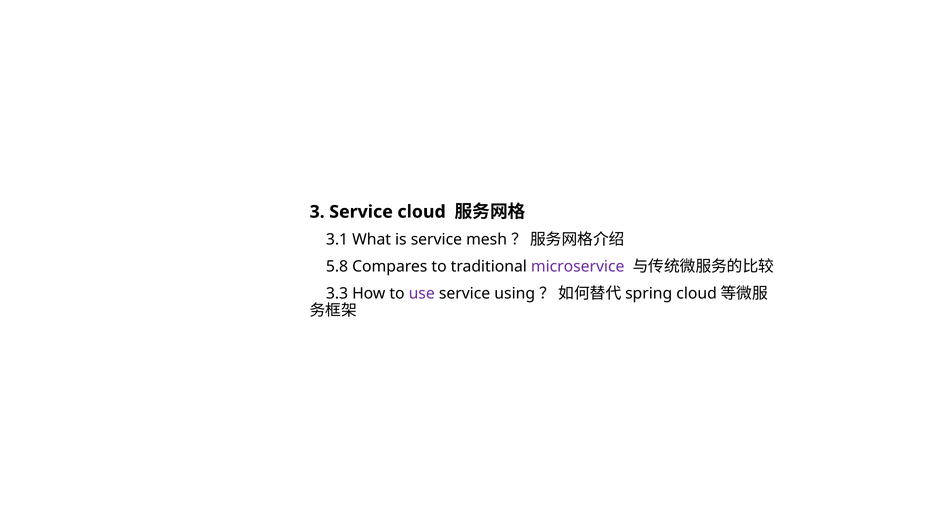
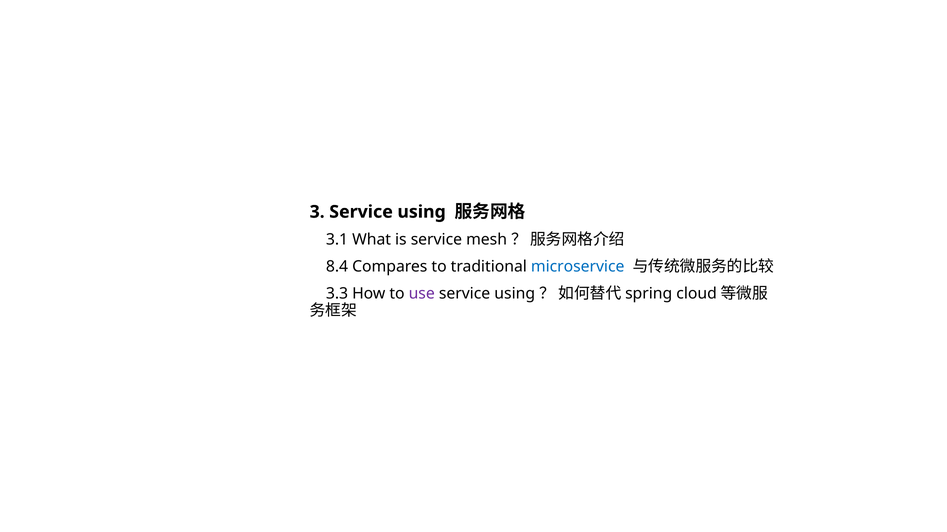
3 Service cloud: cloud -> using
5.8: 5.8 -> 8.4
microservice colour: purple -> blue
